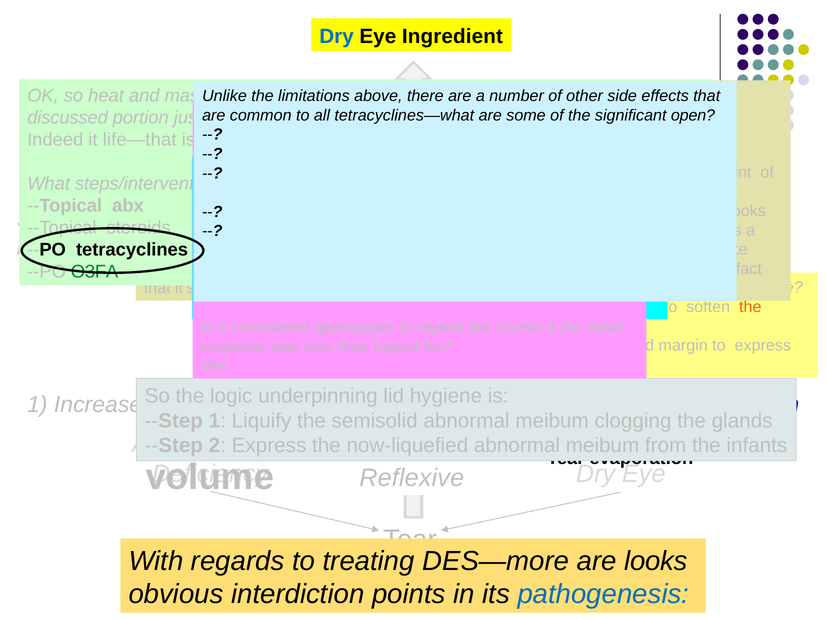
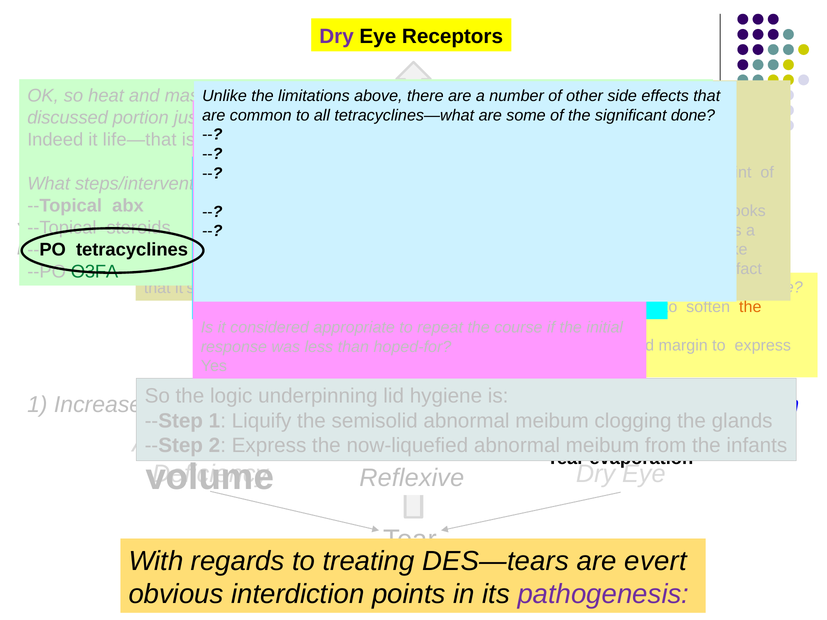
Dry at (337, 36) colour: blue -> purple
Ingredient: Ingredient -> Receptors
open: open -> done
DES—more: DES—more -> DES—tears
are looks: looks -> evert
pathogenesis colour: blue -> purple
